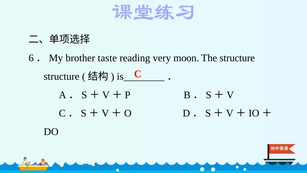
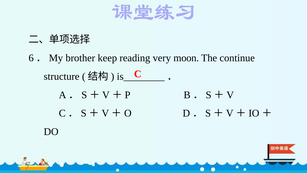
taste: taste -> keep
The structure: structure -> continue
